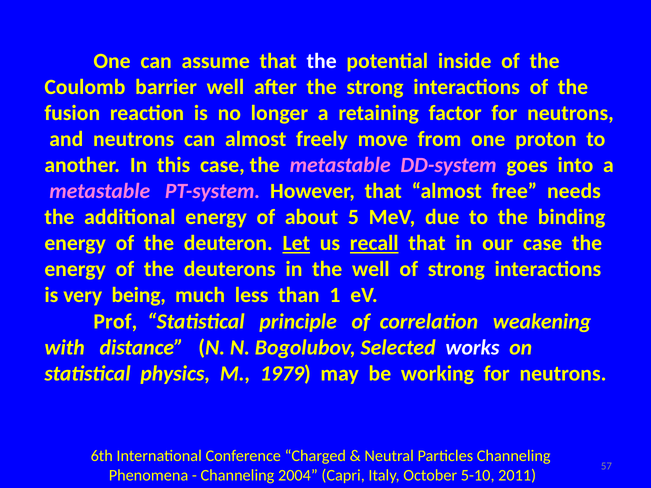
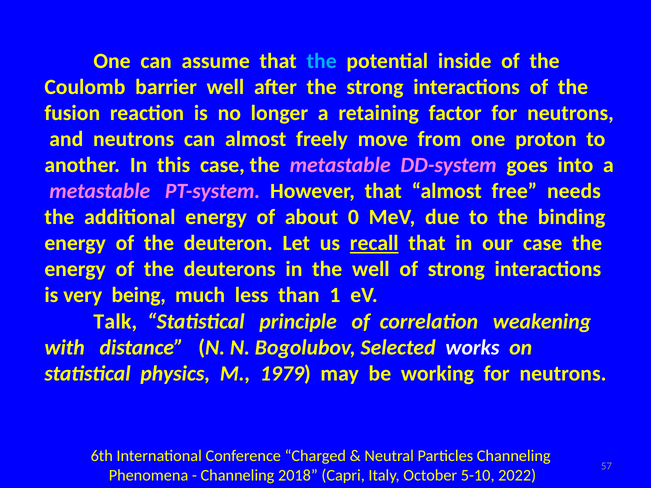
the at (322, 61) colour: white -> light blue
5: 5 -> 0
Let underline: present -> none
Prof: Prof -> Talk
2004: 2004 -> 2018
2011: 2011 -> 2022
